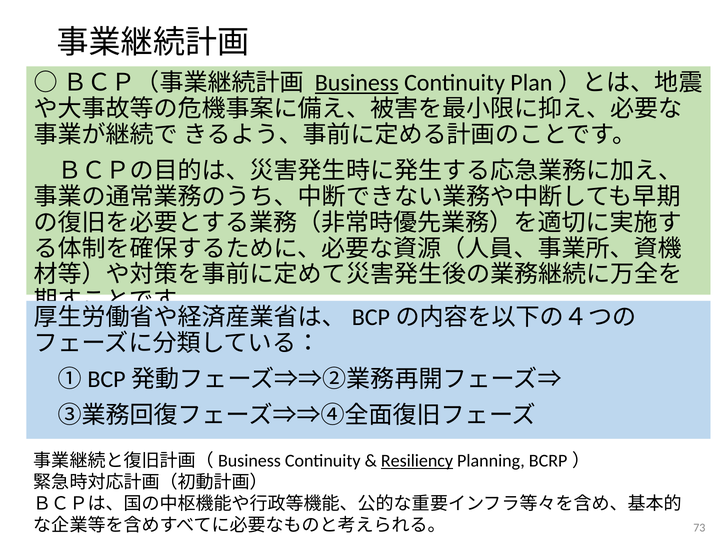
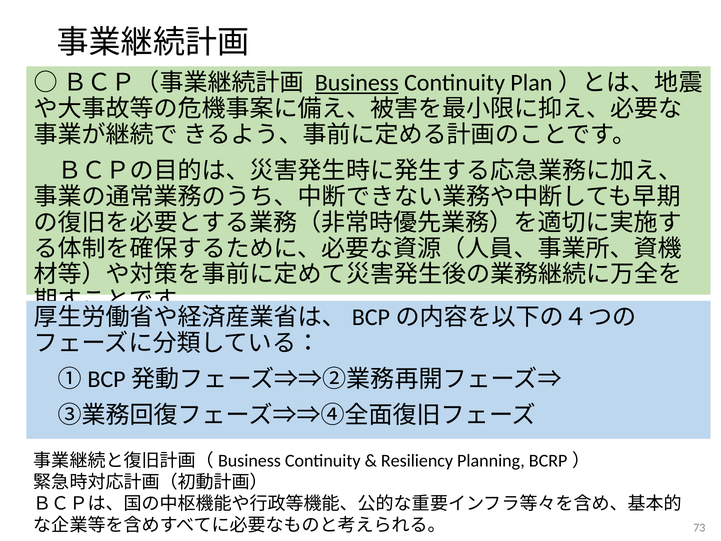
Resiliency underline: present -> none
